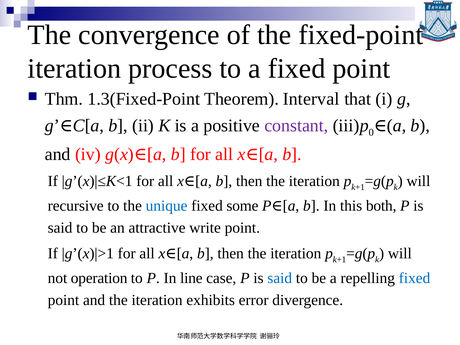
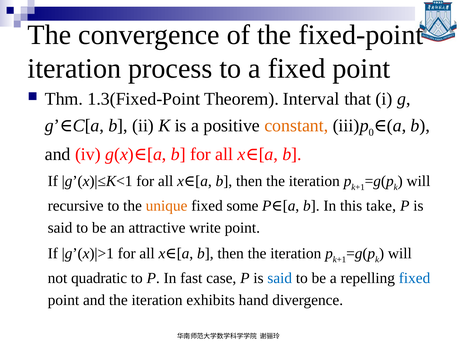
constant colour: purple -> orange
unique colour: blue -> orange
both: both -> take
operation: operation -> quadratic
line: line -> fast
error: error -> hand
